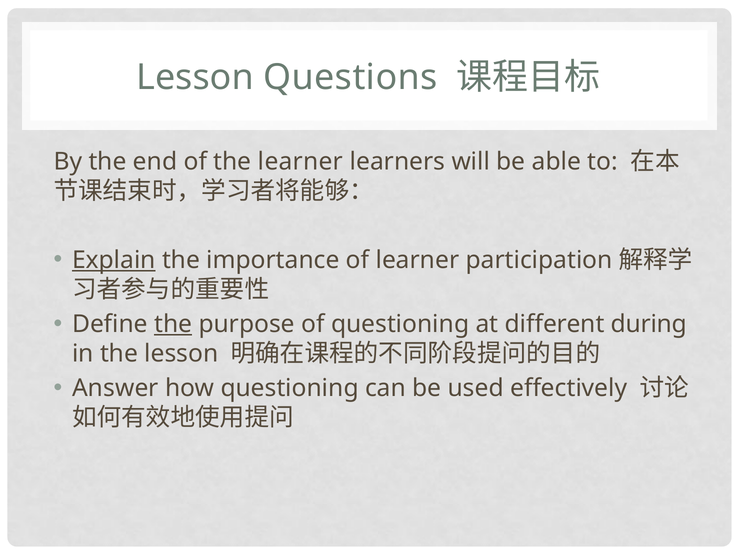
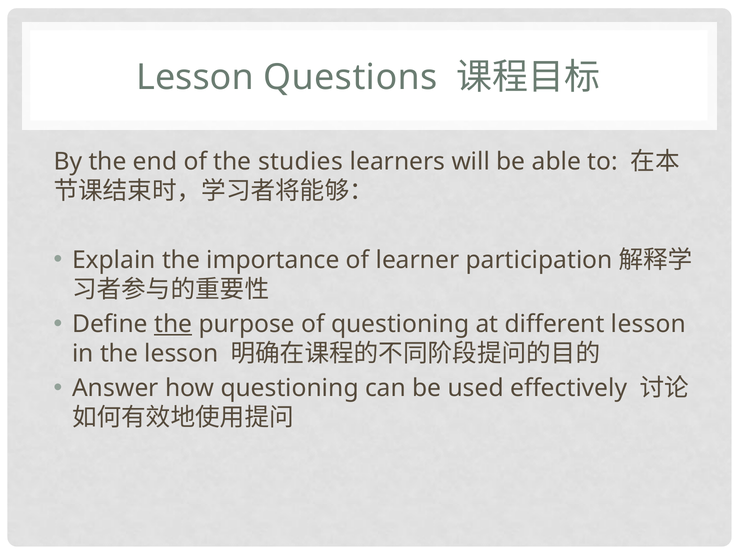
the learner: learner -> studies
Explain underline: present -> none
different during: during -> lesson
